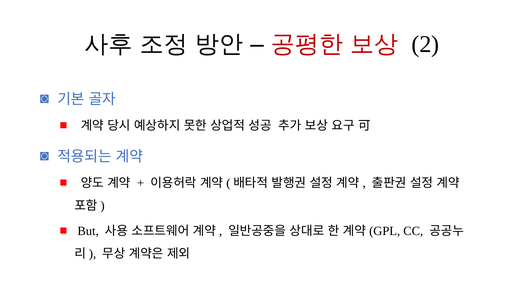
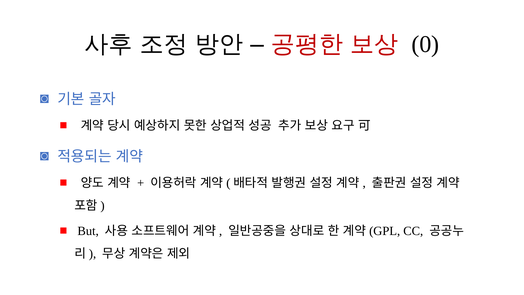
2: 2 -> 0
